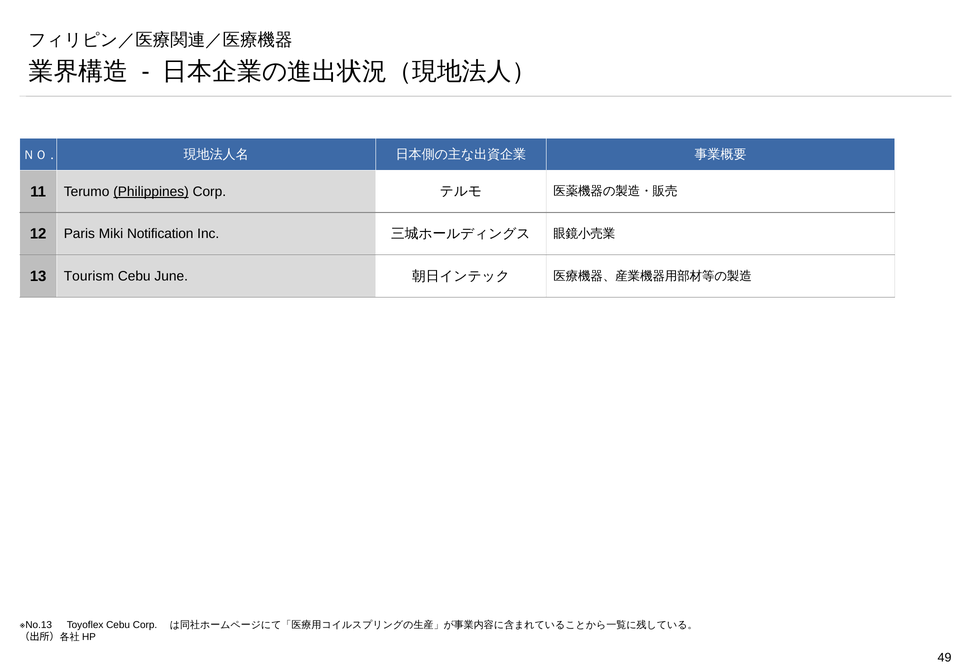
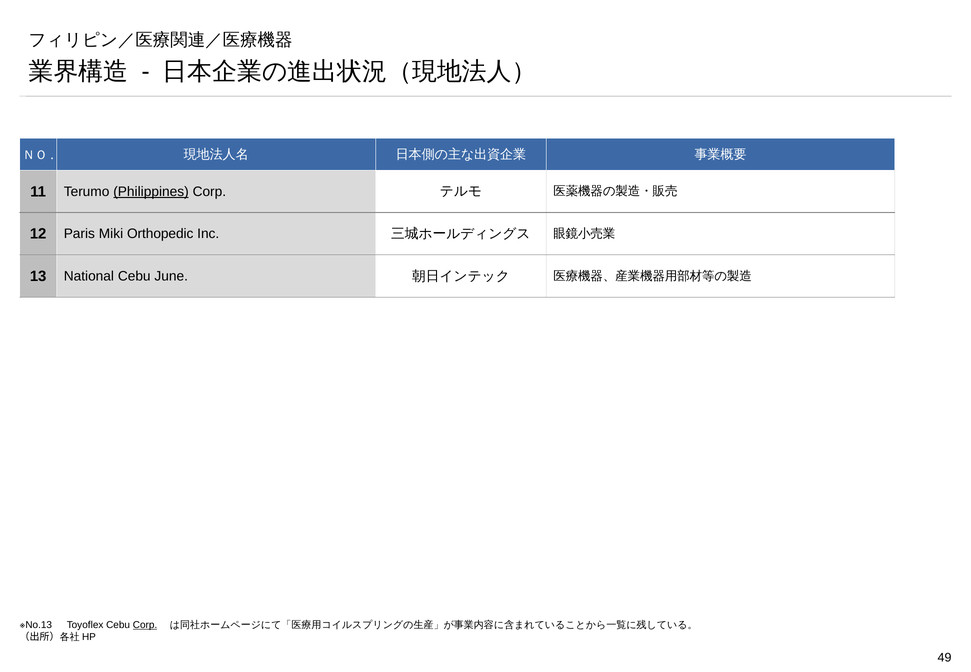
Notification: Notification -> Orthopedic
Tourism: Tourism -> National
Corp at (145, 625) underline: none -> present
